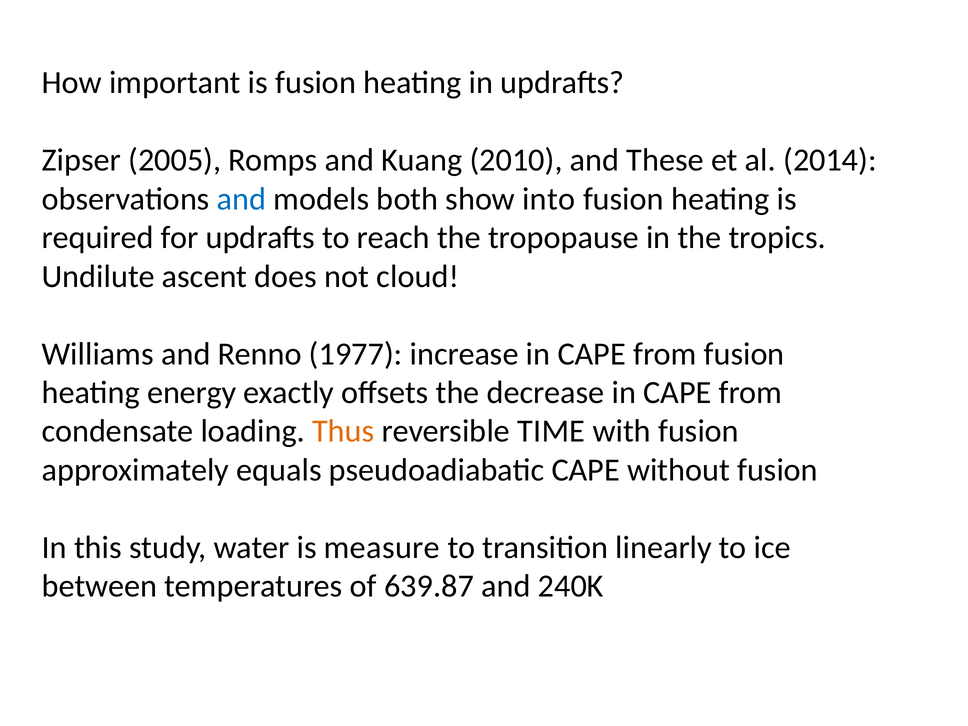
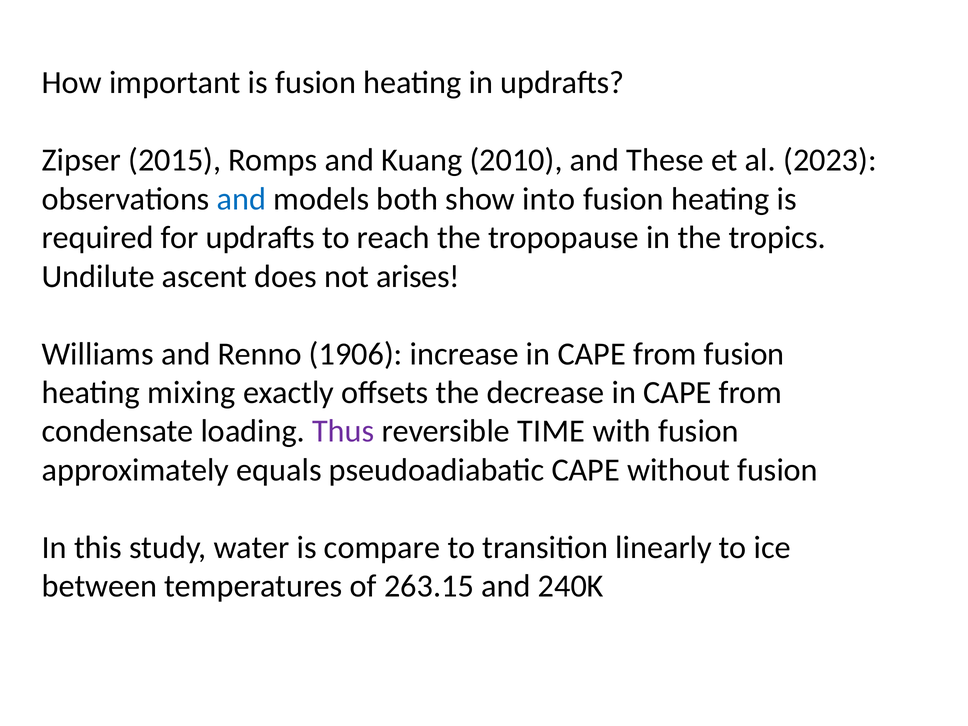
2005: 2005 -> 2015
2014: 2014 -> 2023
cloud: cloud -> arises
1977: 1977 -> 1906
energy: energy -> mixing
Thus colour: orange -> purple
measure: measure -> compare
639.87: 639.87 -> 263.15
